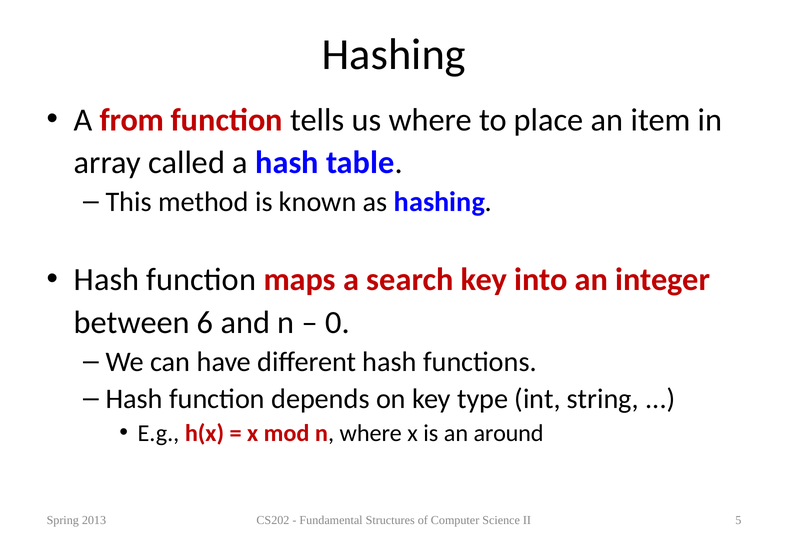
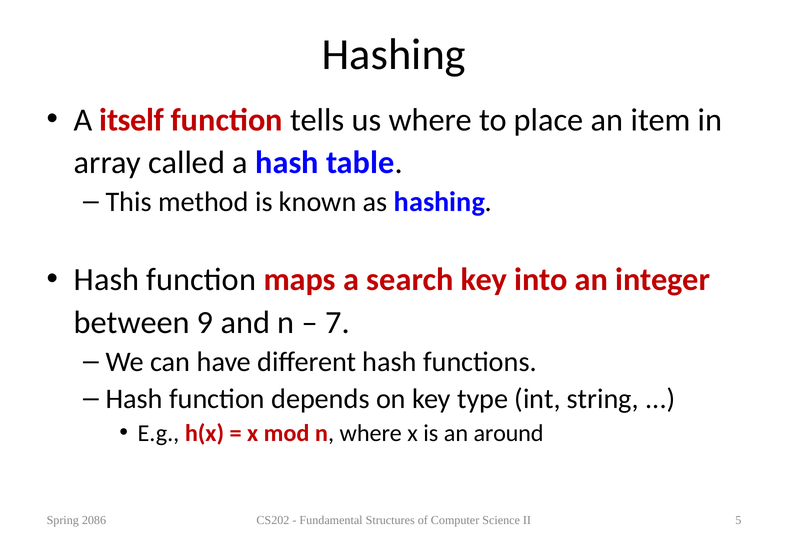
from: from -> itself
6: 6 -> 9
0: 0 -> 7
2013: 2013 -> 2086
